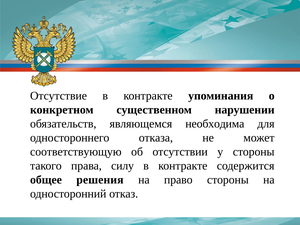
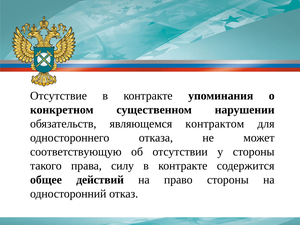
необходима: необходима -> контрактом
решения: решения -> действий
